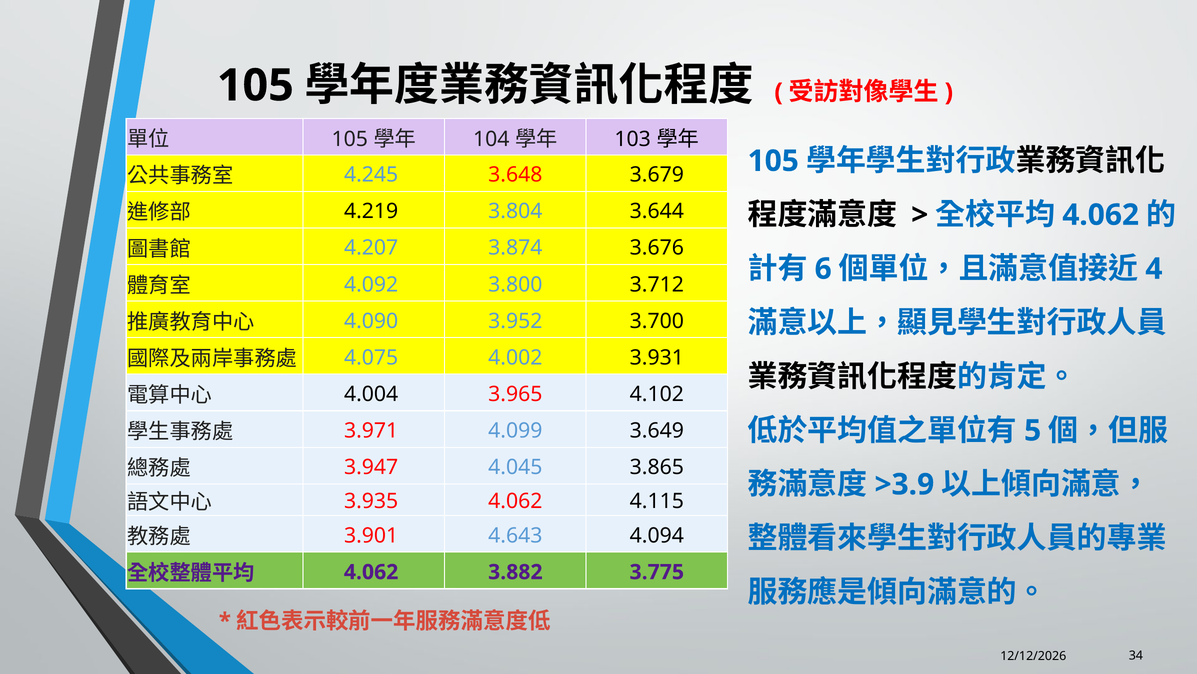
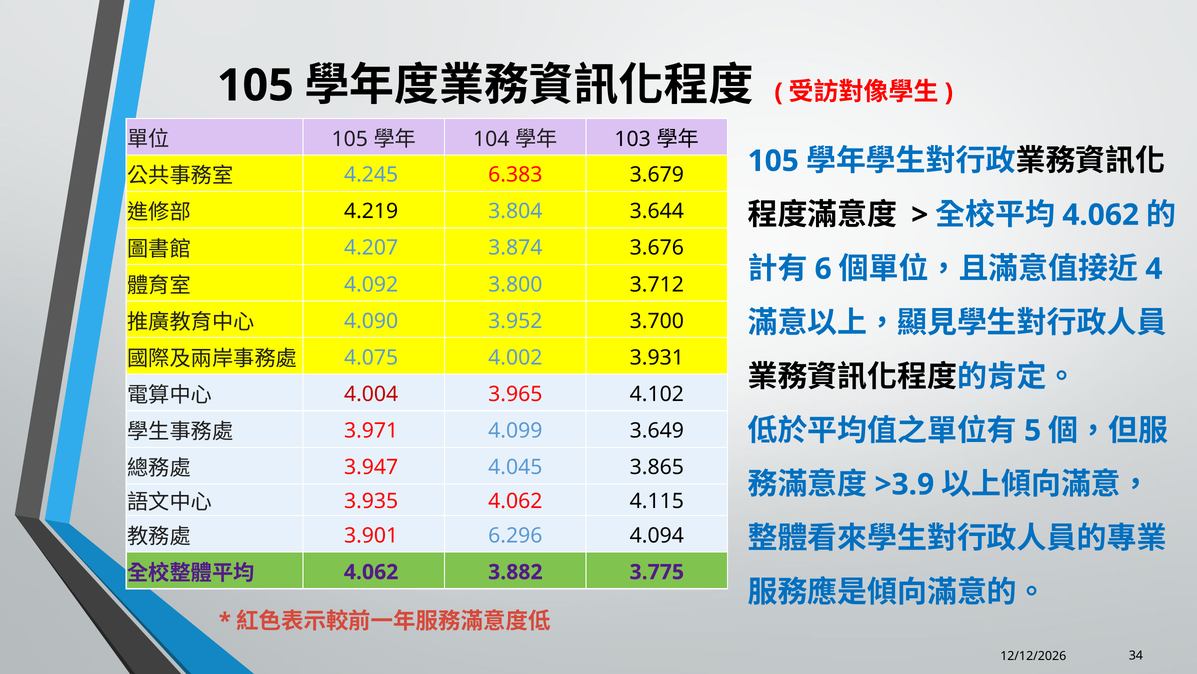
3.648: 3.648 -> 6.383
4.004 colour: black -> red
4.643: 4.643 -> 6.296
